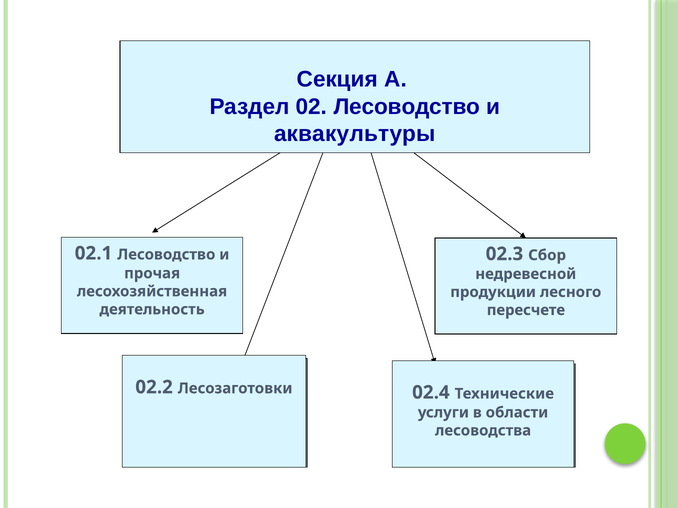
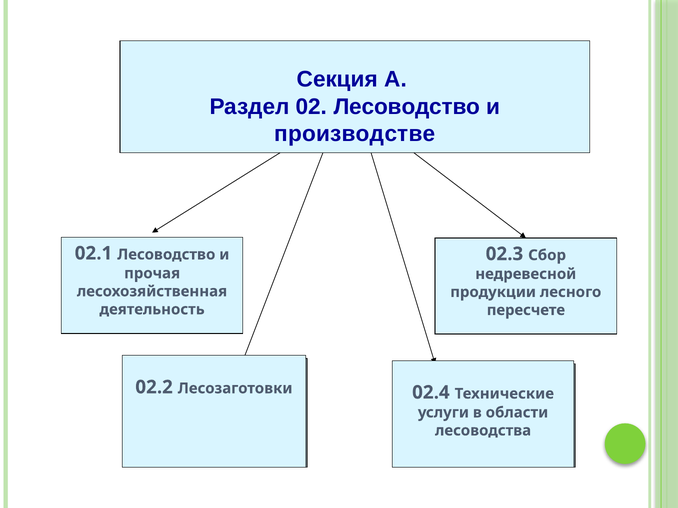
аквакультуры: аквакультуры -> производстве
